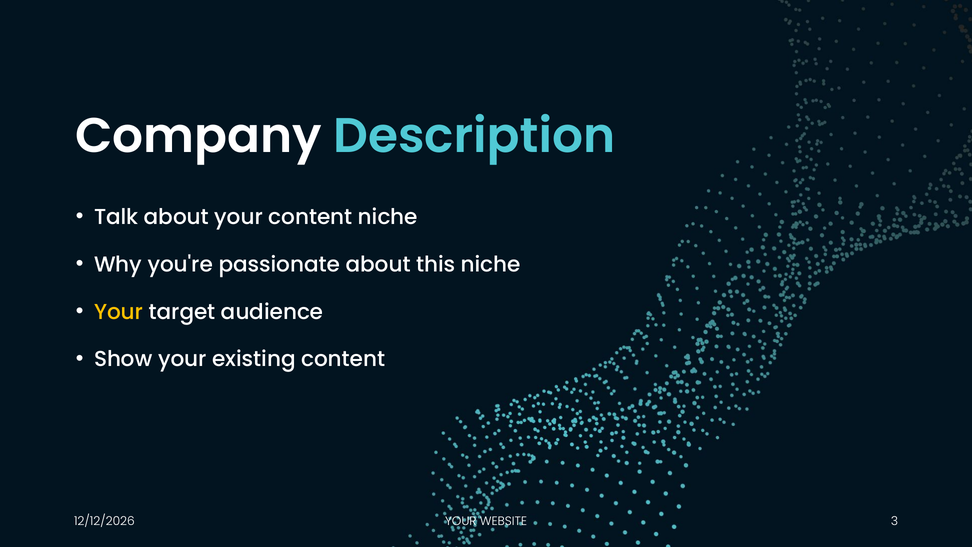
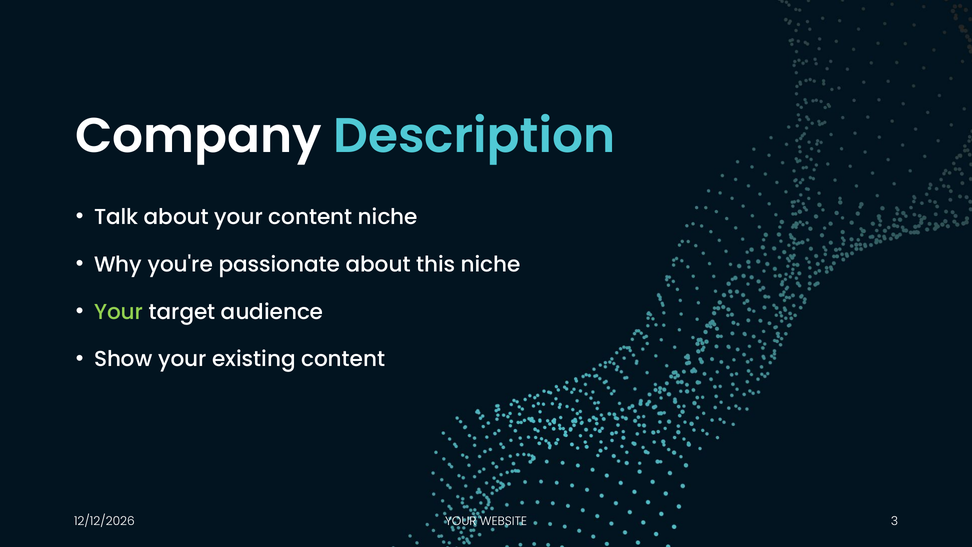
Your at (119, 312) colour: yellow -> light green
